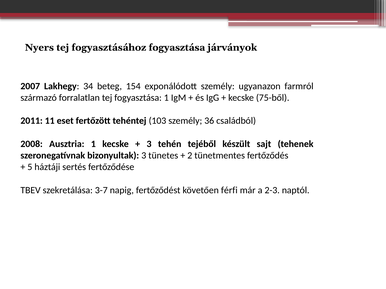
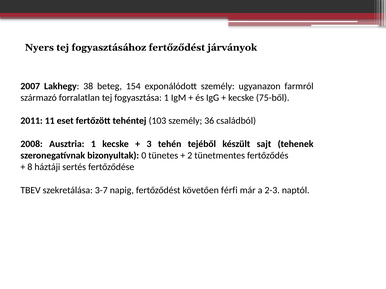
fogyasztásához fogyasztása: fogyasztása -> fertőződést
34: 34 -> 38
bizonyultak 3: 3 -> 0
5: 5 -> 8
